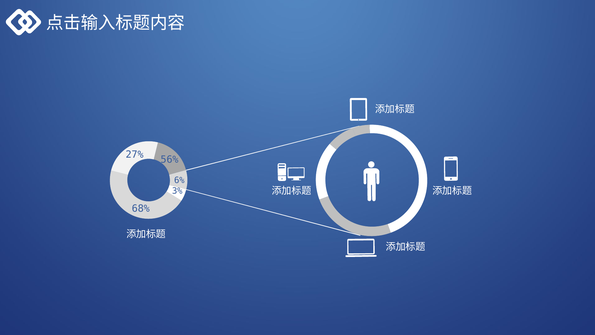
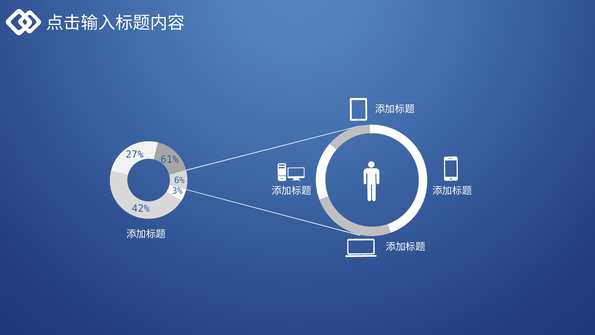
56%: 56% -> 61%
68%: 68% -> 42%
